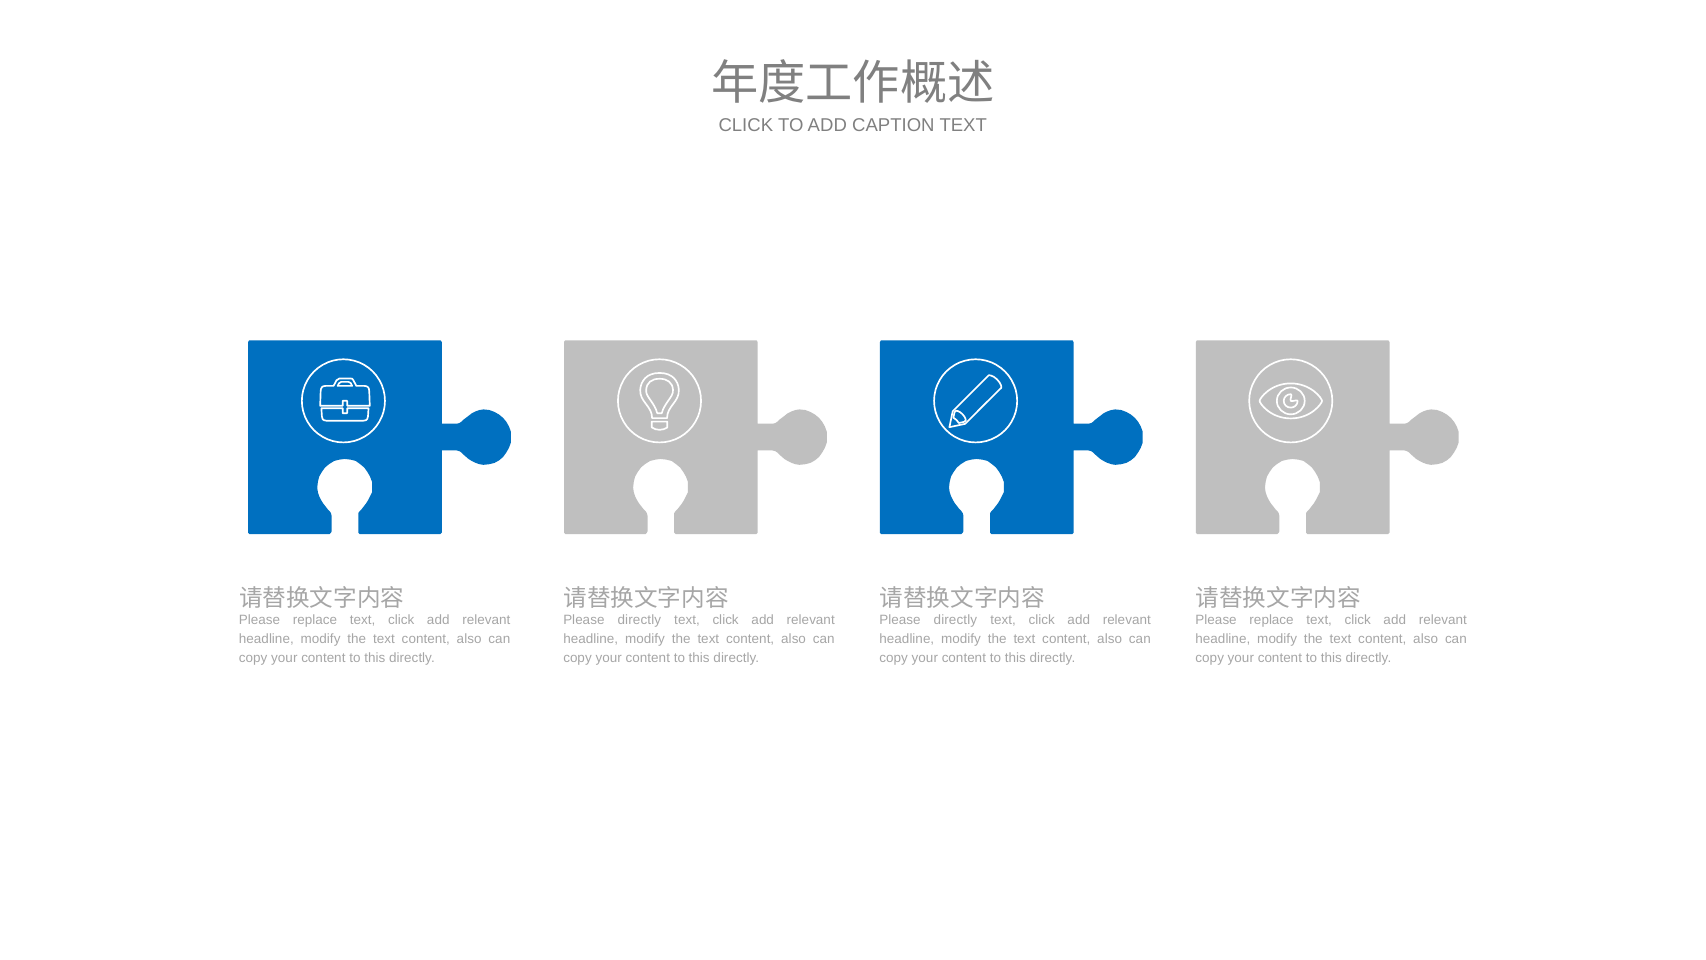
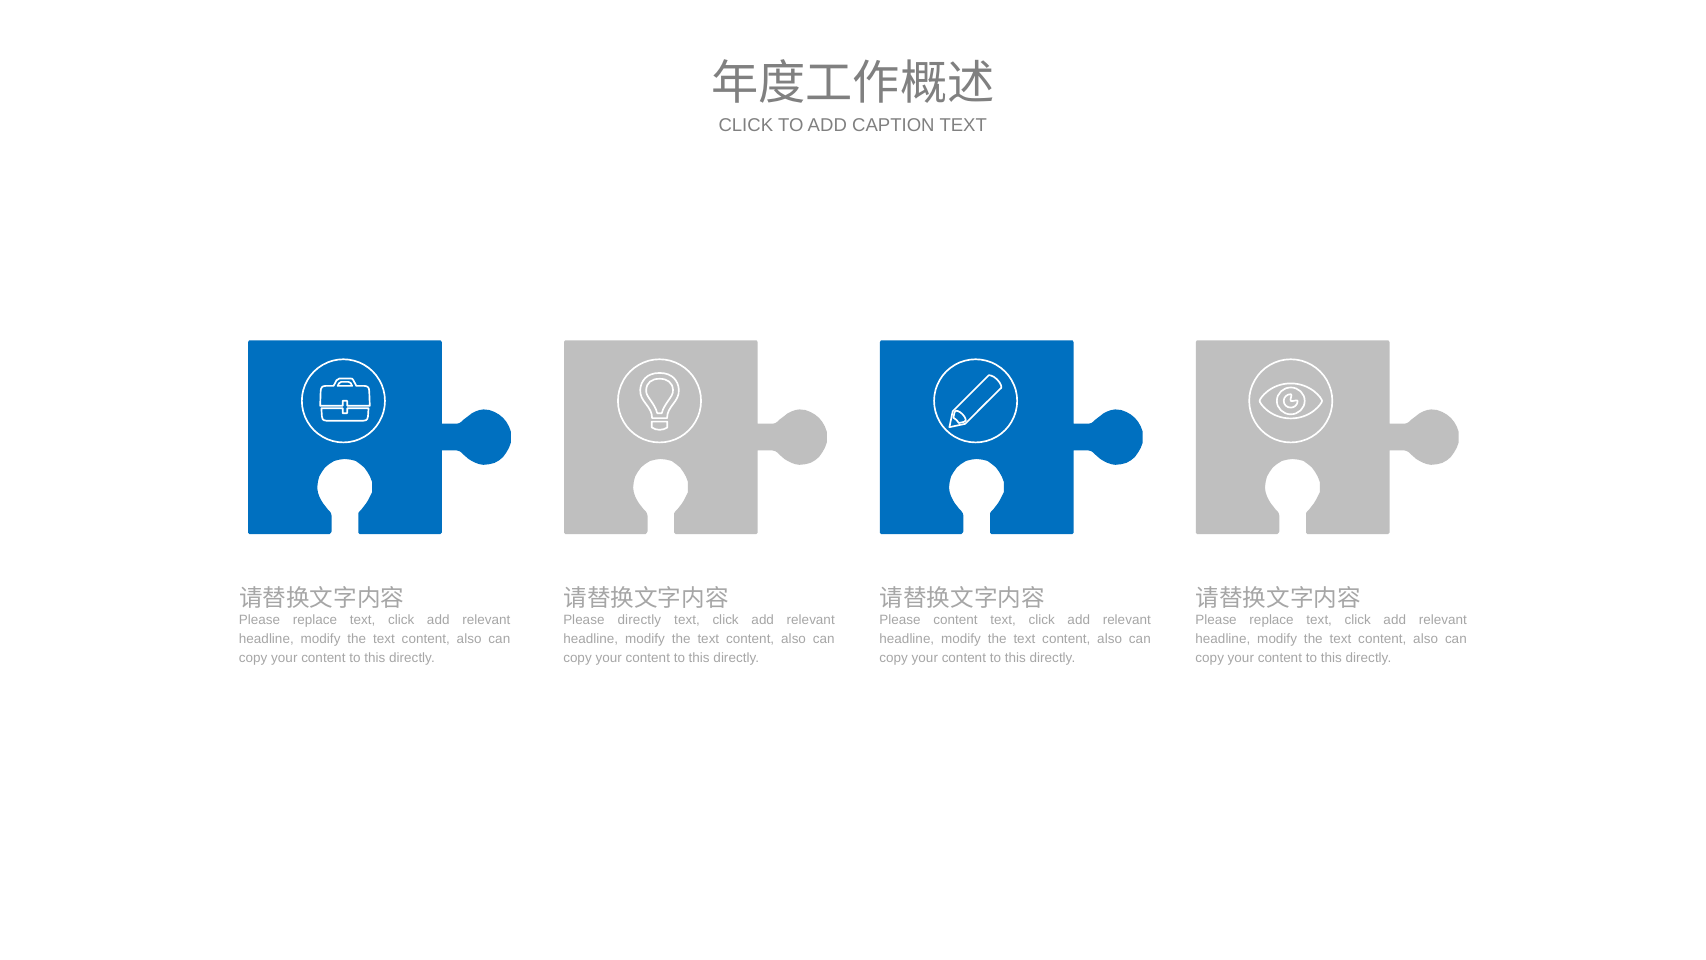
directly at (955, 619): directly -> content
